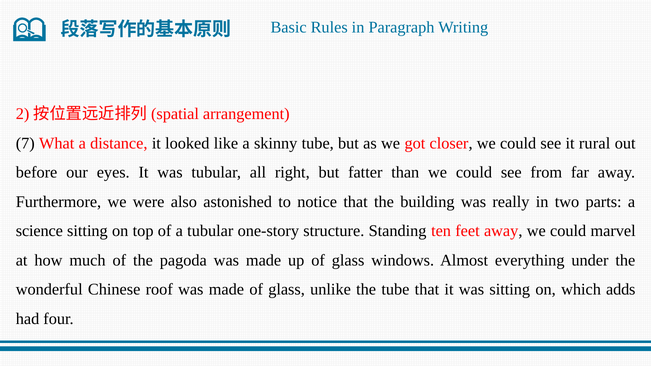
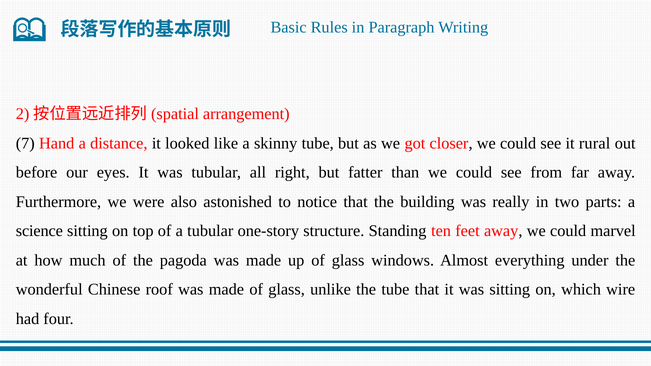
What: What -> Hand
adds: adds -> wire
